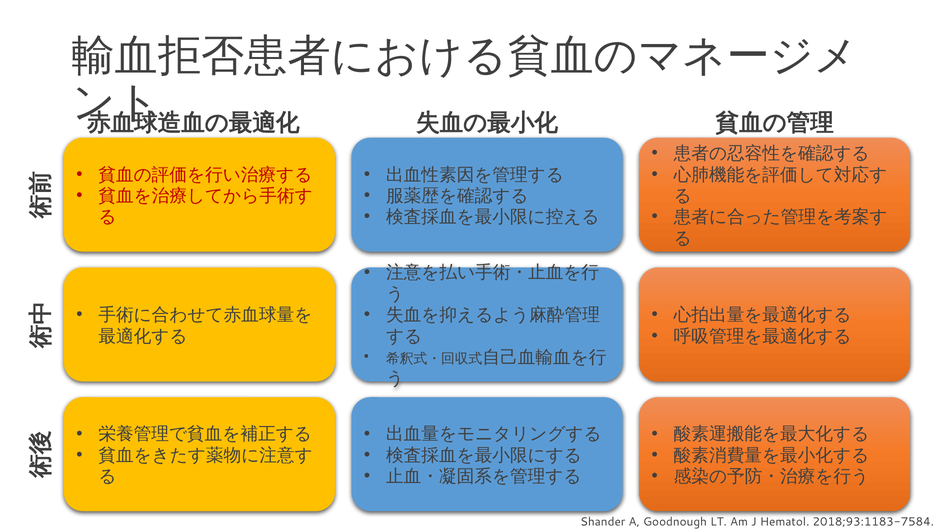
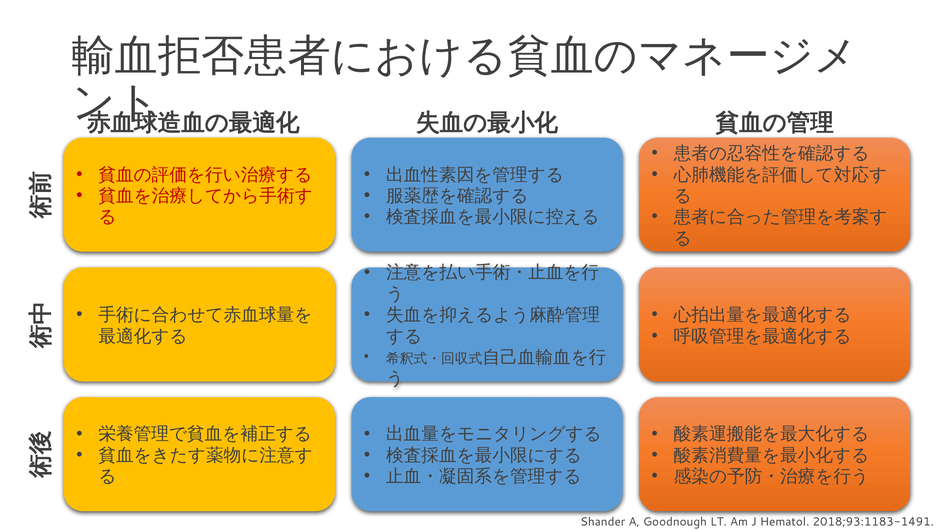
2018;93:1183-7584: 2018;93:1183-7584 -> 2018;93:1183-1491
